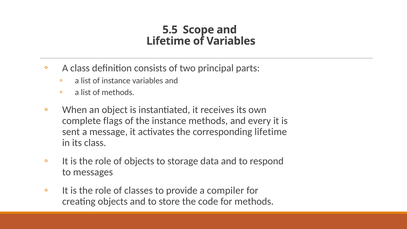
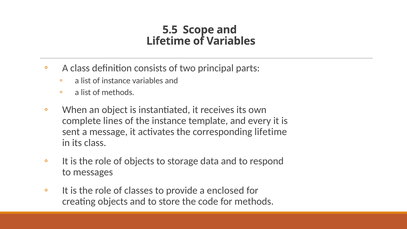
flags: flags -> lines
instance methods: methods -> template
compiler: compiler -> enclosed
